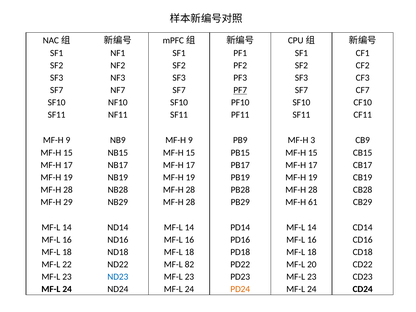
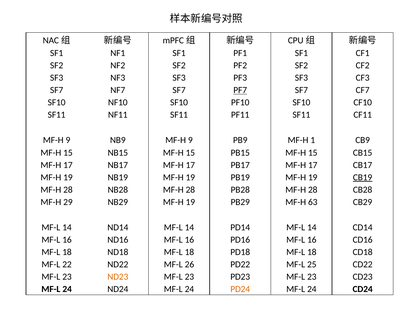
3: 3 -> 1
CB19 underline: none -> present
NB29 MF-H 28: 28 -> 19
61: 61 -> 63
82: 82 -> 26
20: 20 -> 25
ND23 colour: blue -> orange
